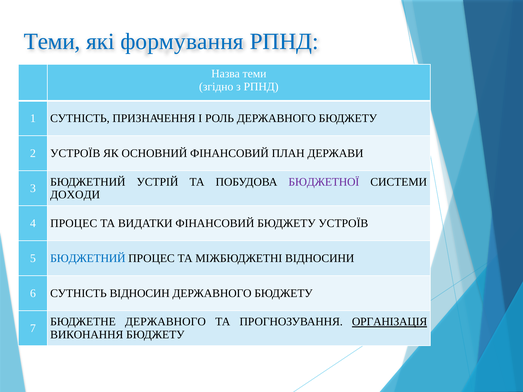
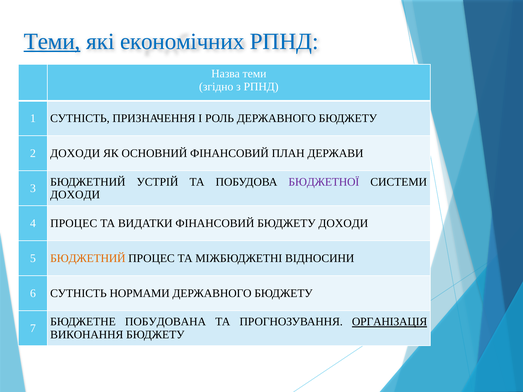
Теми at (52, 41) underline: none -> present
формування: формування -> економічних
2 УСТРОЇВ: УСТРОЇВ -> ДОХОДИ
БЮДЖЕТУ УСТРОЇВ: УСТРОЇВ -> ДОХОДИ
БЮДЖЕТНИЙ at (88, 258) colour: blue -> orange
ВІДНОСИН: ВІДНОСИН -> НОРМАМИ
БЮДЖЕТНЕ ДЕРЖАВНОГО: ДЕРЖАВНОГО -> ПОБУДОВАНА
